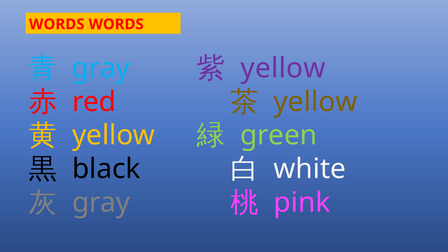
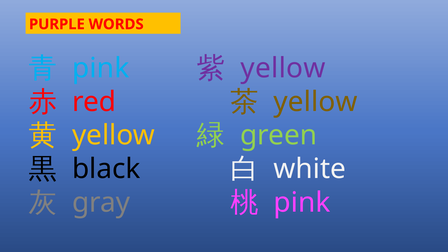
WORDS at (57, 24): WORDS -> PURPLE
gray at (101, 68): gray -> pink
